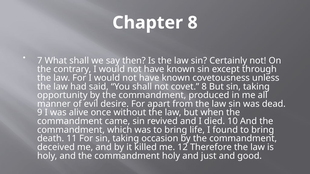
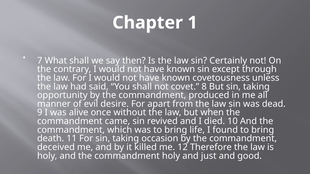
Chapter 8: 8 -> 1
